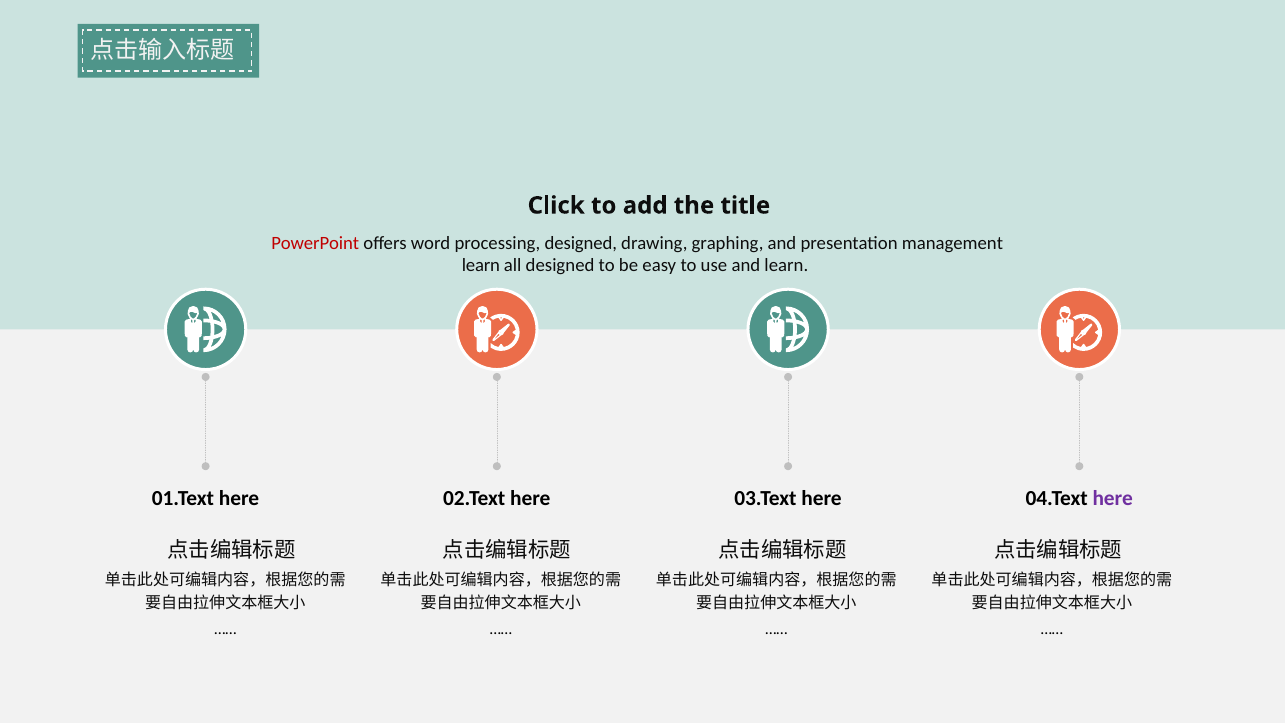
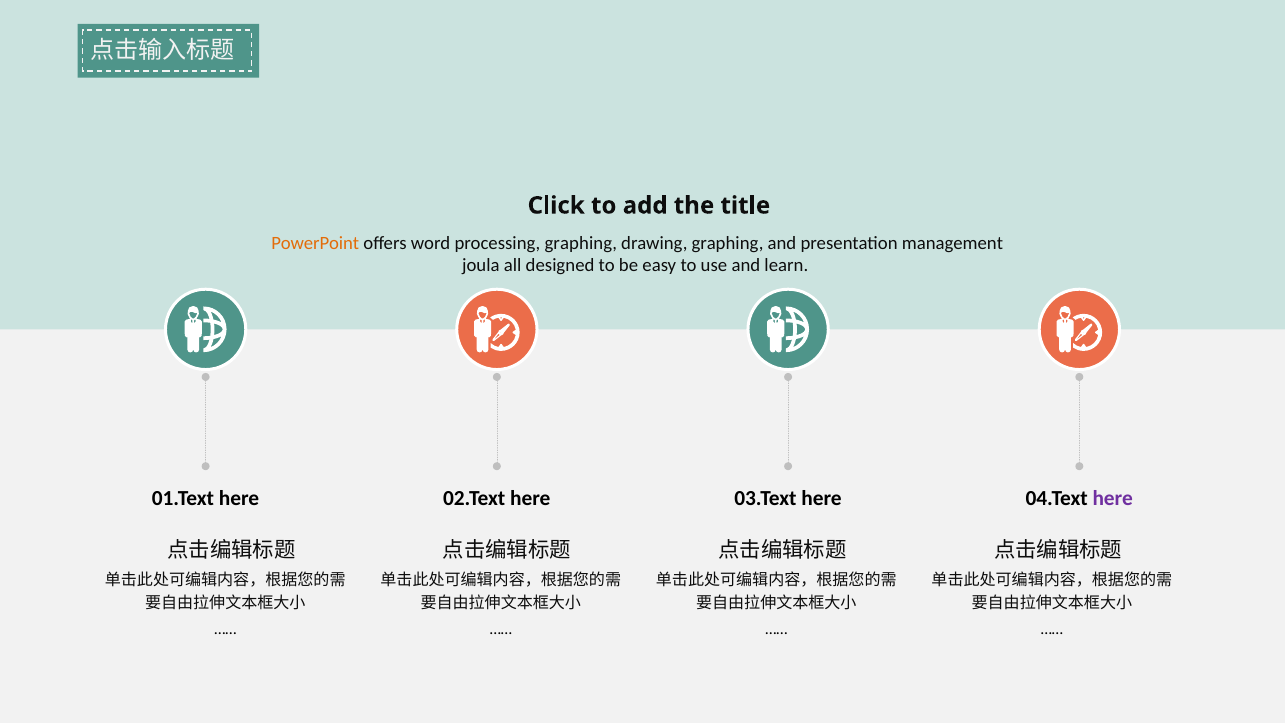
PowerPoint colour: red -> orange
processing designed: designed -> graphing
learn at (481, 265): learn -> joula
